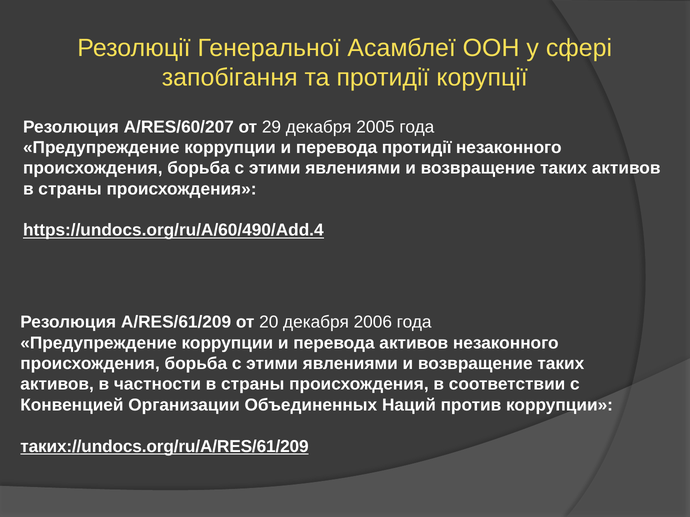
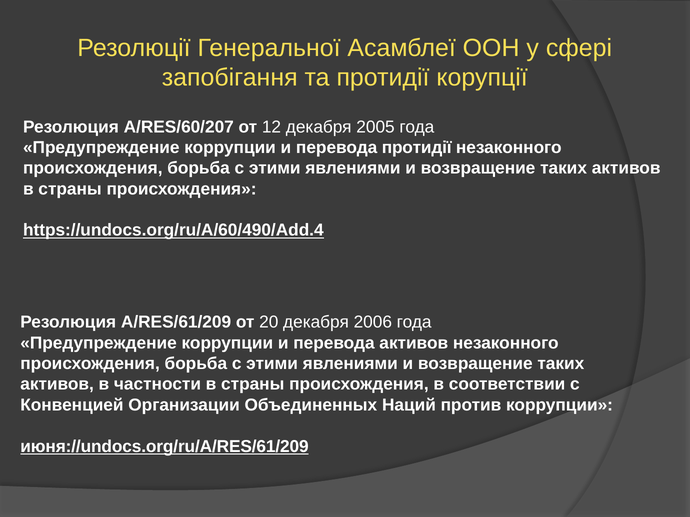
29: 29 -> 12
таких://undocs.org/ru/A/RES/61/209: таких://undocs.org/ru/A/RES/61/209 -> июня://undocs.org/ru/A/RES/61/209
